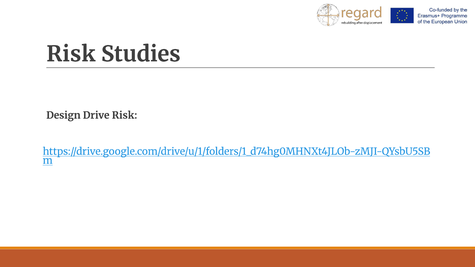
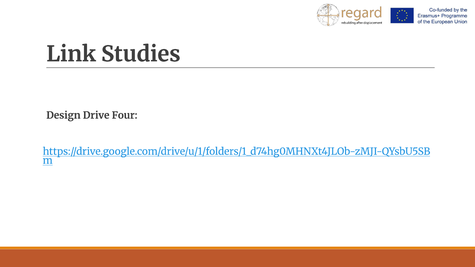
Risk at (71, 54): Risk -> Link
Drive Risk: Risk -> Four
